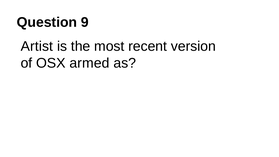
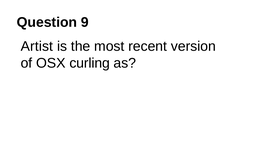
armed: armed -> curling
